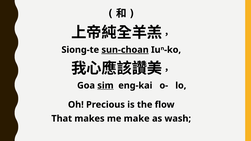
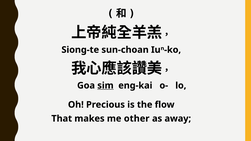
sun-choan underline: present -> none
make: make -> other
wash: wash -> away
